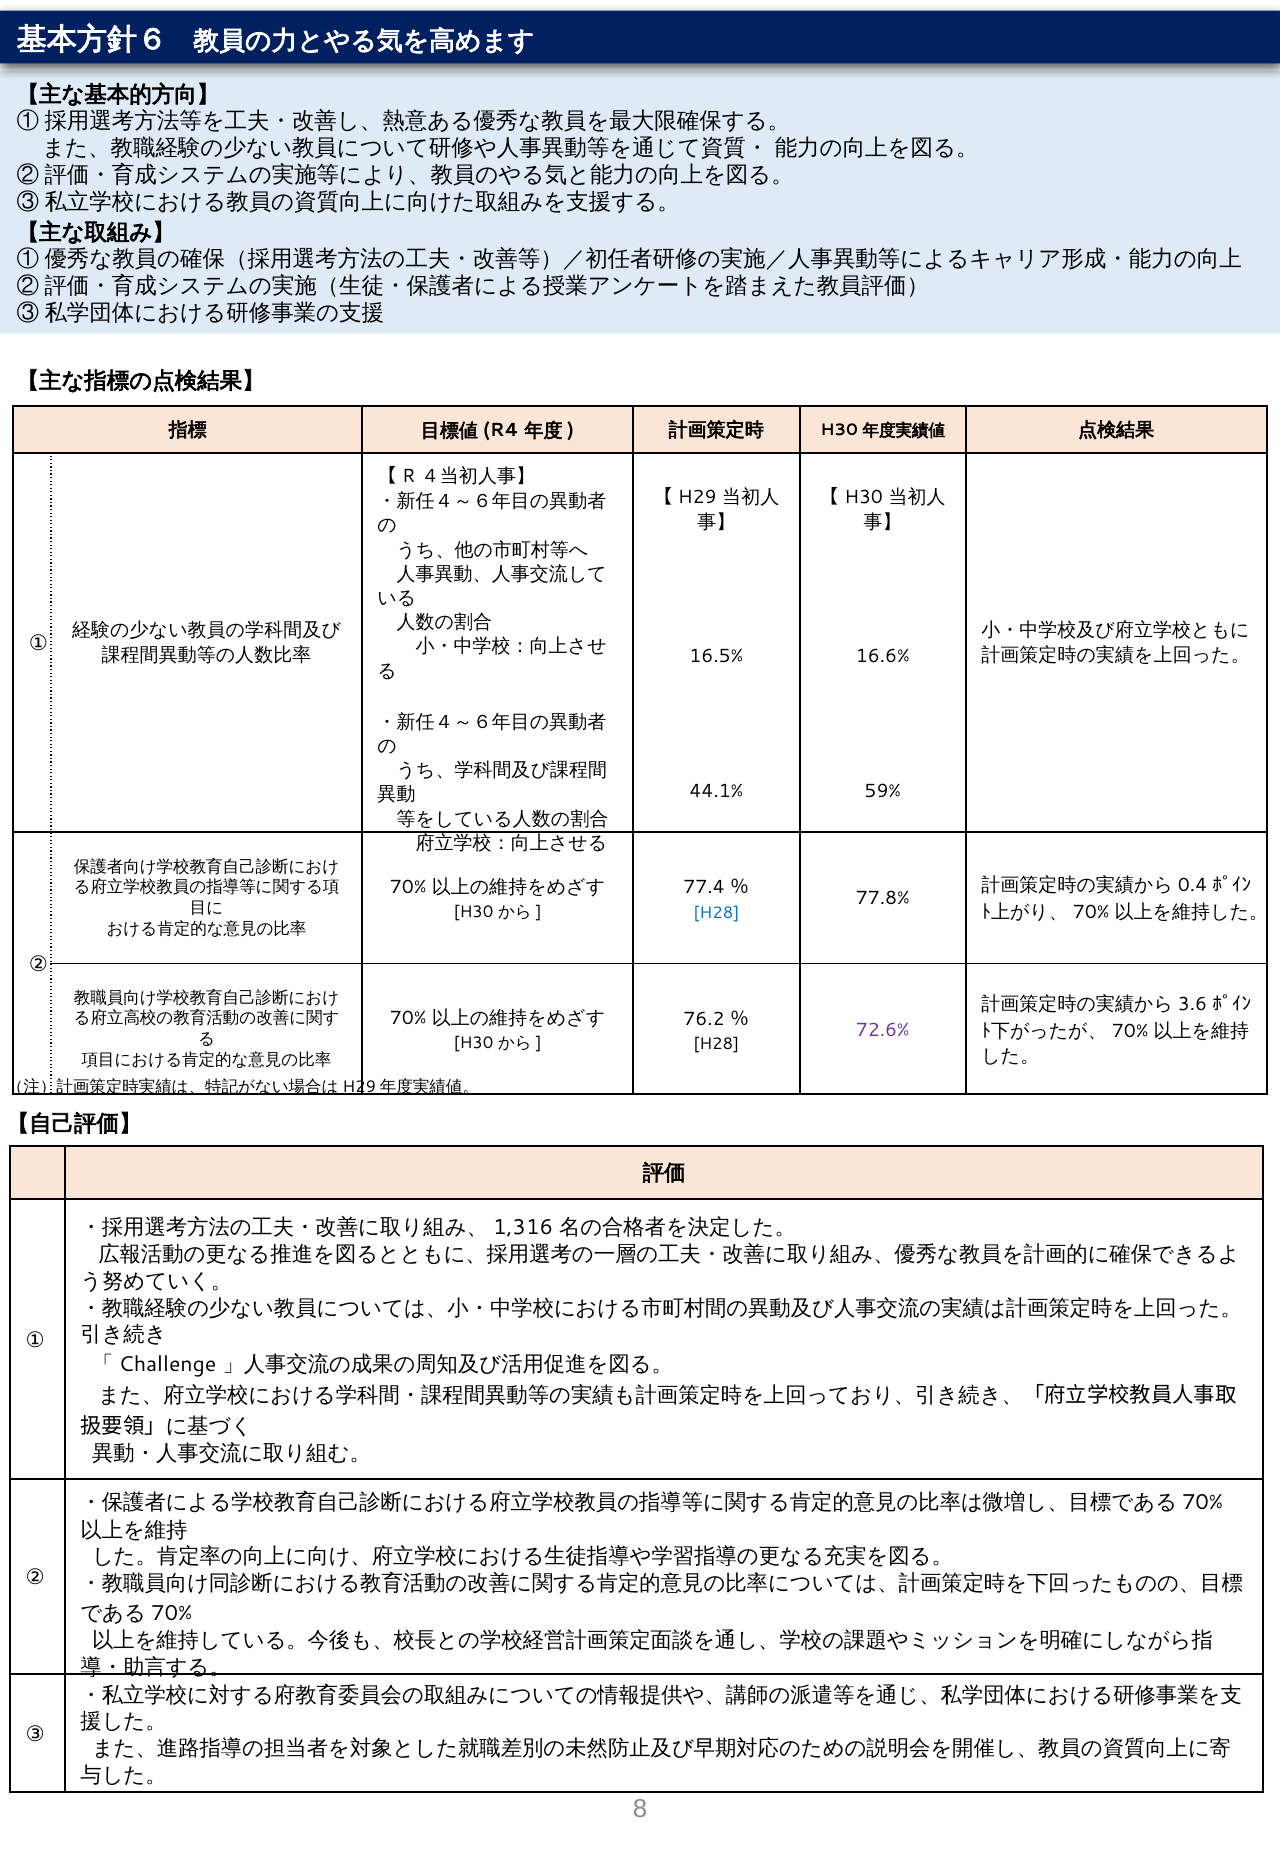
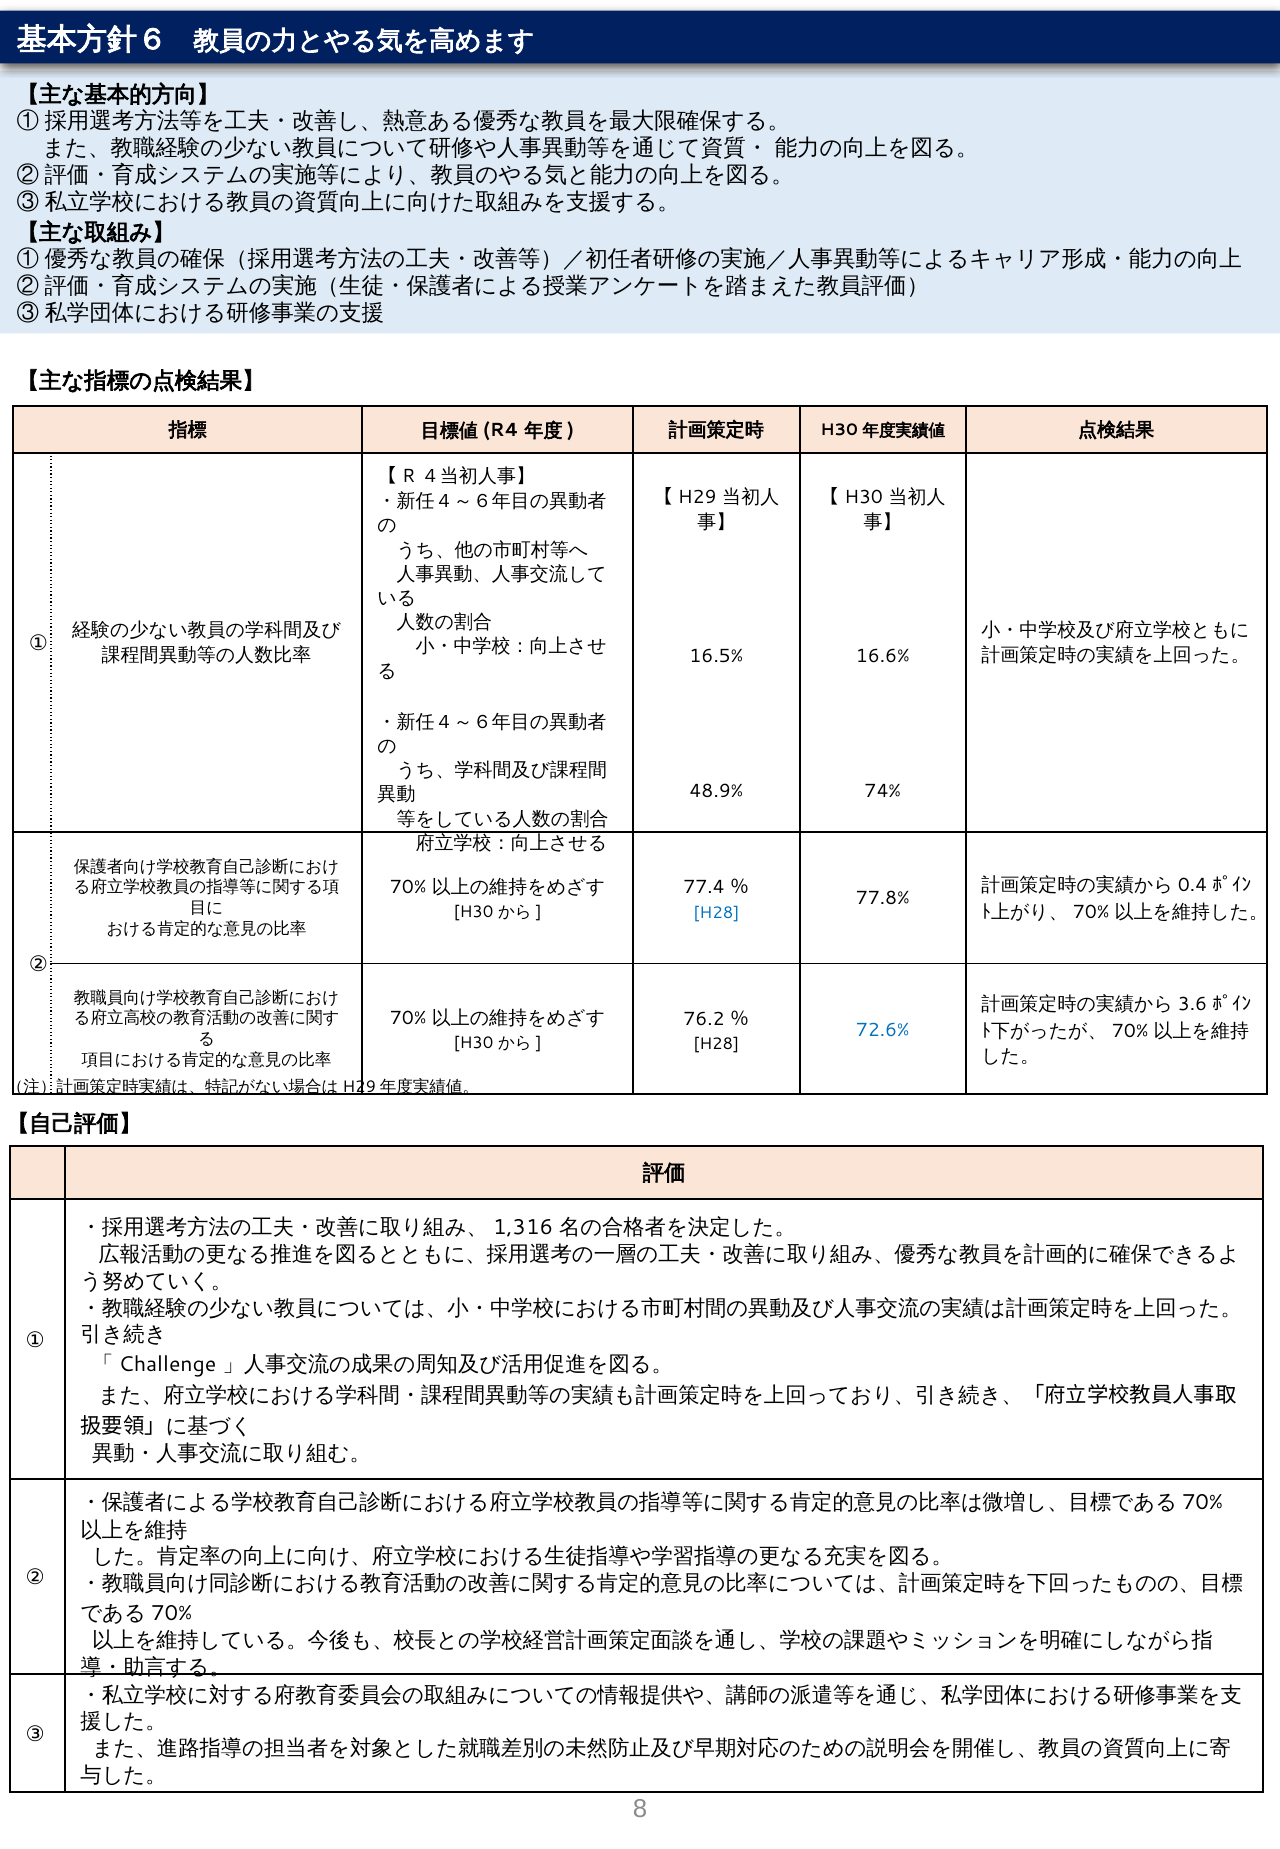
44.1%: 44.1% -> 48.9%
59%: 59% -> 74%
72.6% colour: purple -> blue
